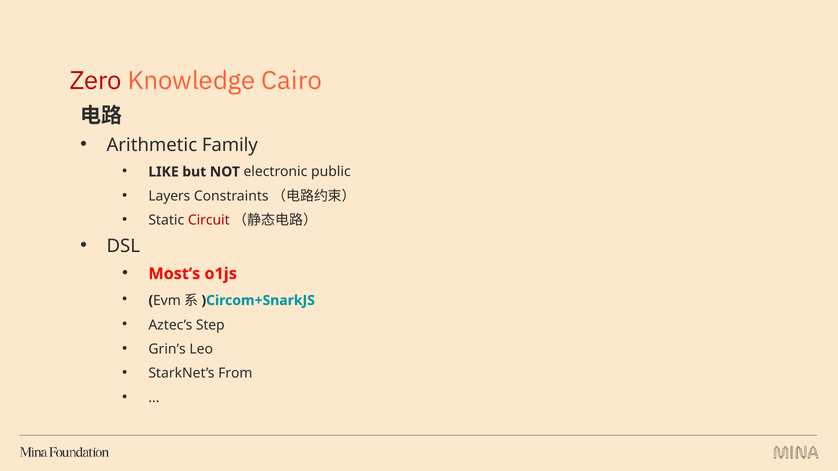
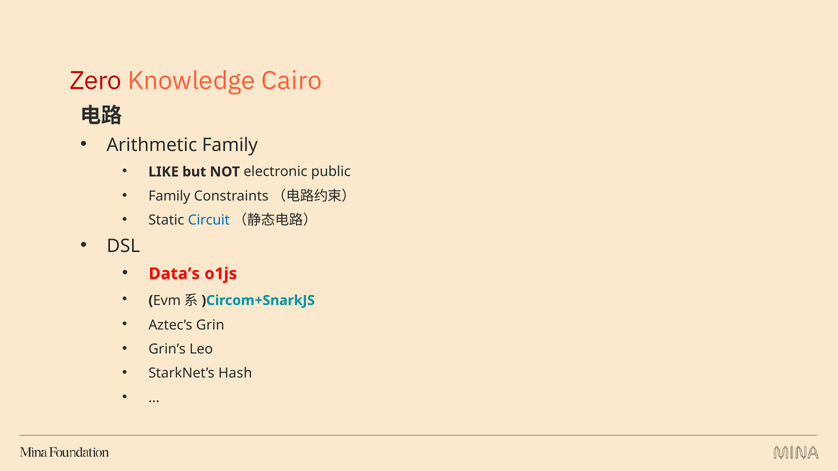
Layers at (169, 196): Layers -> Family
Circuit colour: red -> blue
Most’s: Most’s -> Data’s
Step: Step -> Grin
From: From -> Hash
